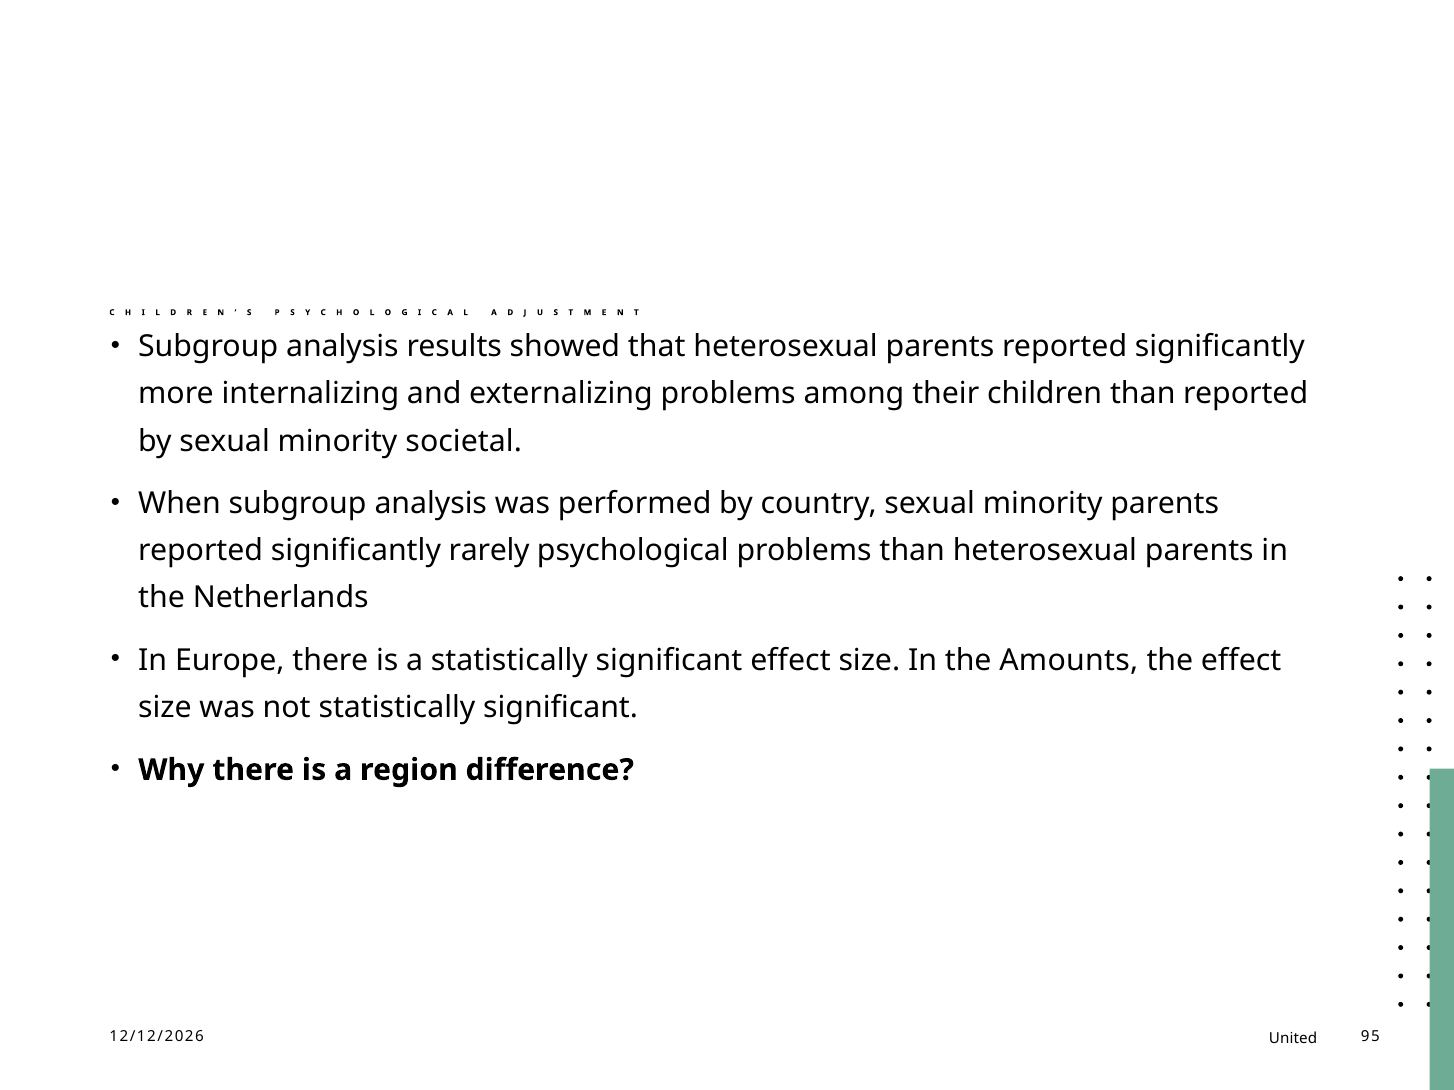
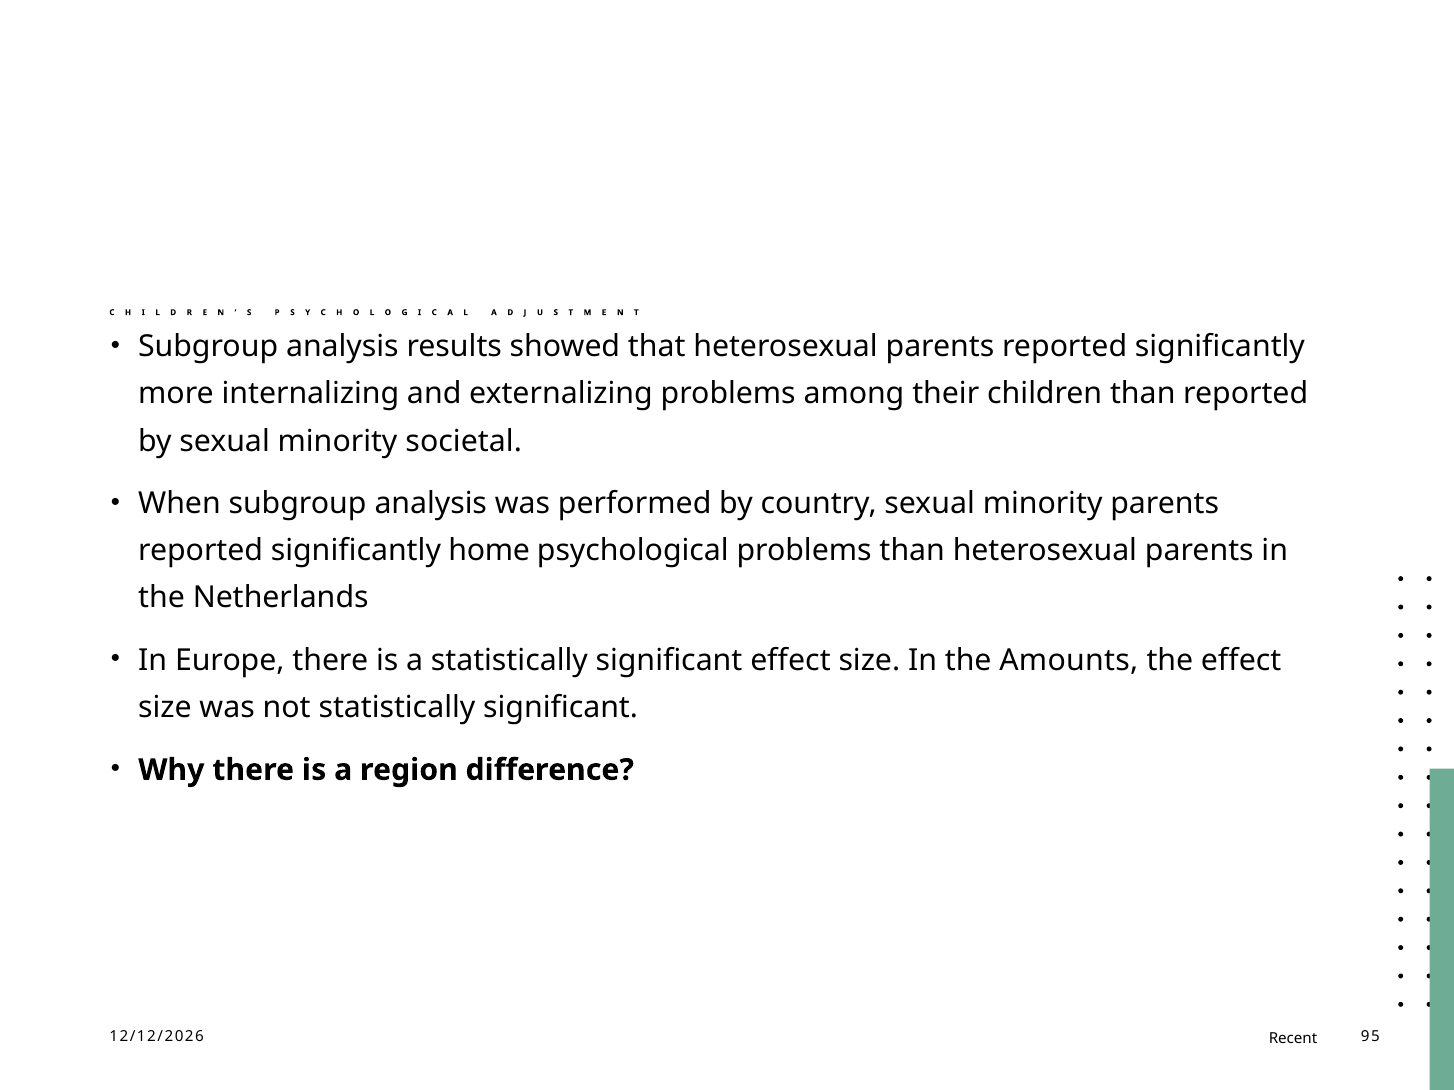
rarely: rarely -> home
United: United -> Recent
